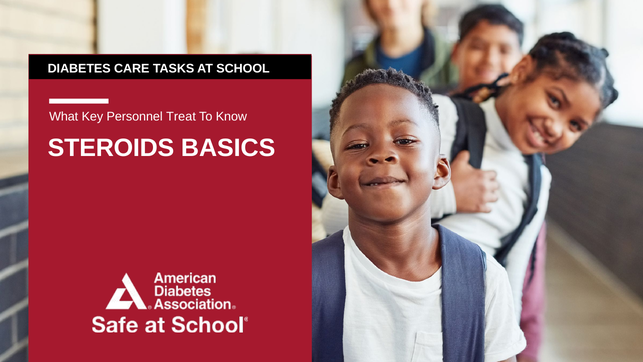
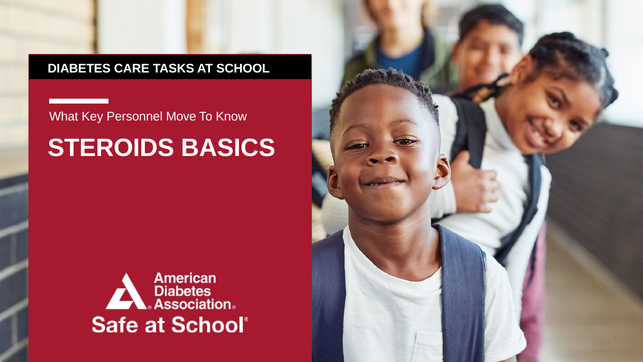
Treat: Treat -> Move
